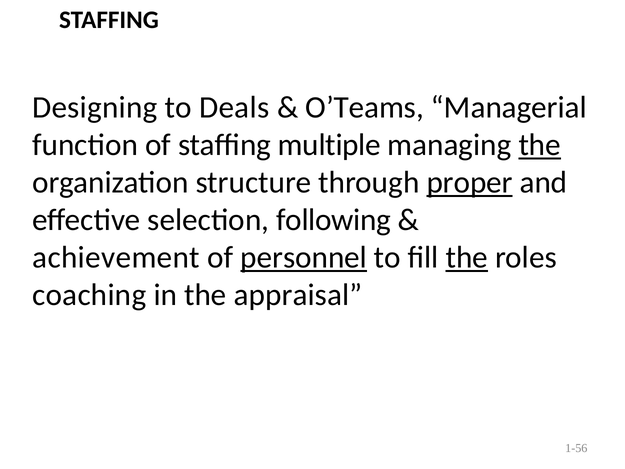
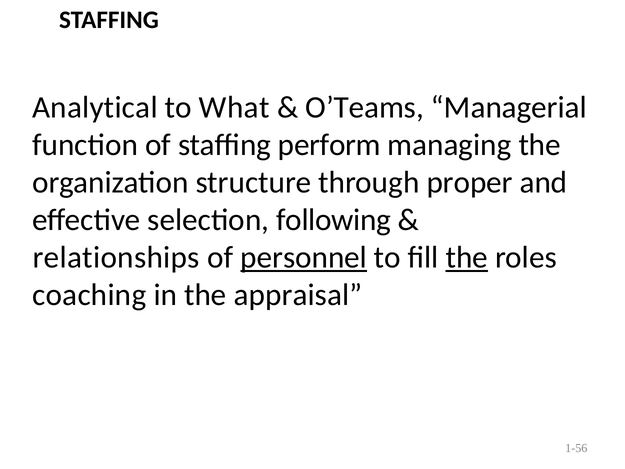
Designing: Designing -> Analytical
Deals: Deals -> What
multiple: multiple -> perform
the at (540, 145) underline: present -> none
proper underline: present -> none
achievement: achievement -> relationships
